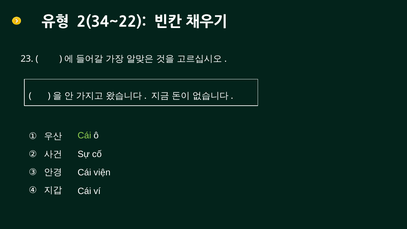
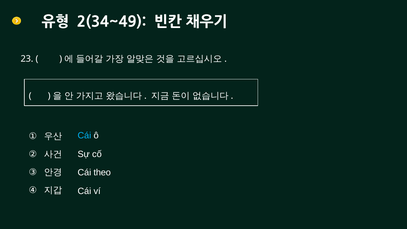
2(34~22: 2(34~22 -> 2(34~49
Cái at (84, 136) colour: light green -> light blue
viện: viện -> theo
